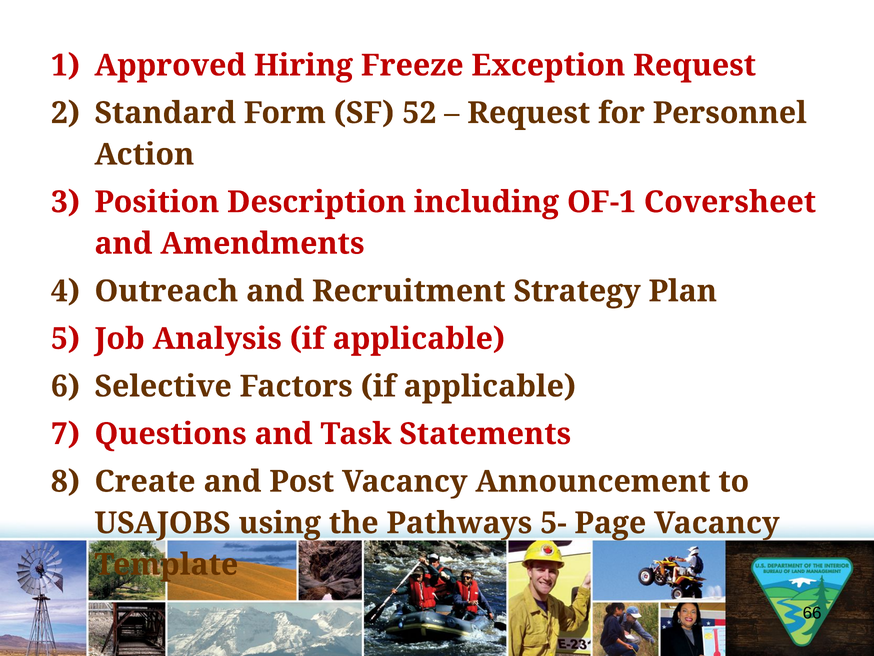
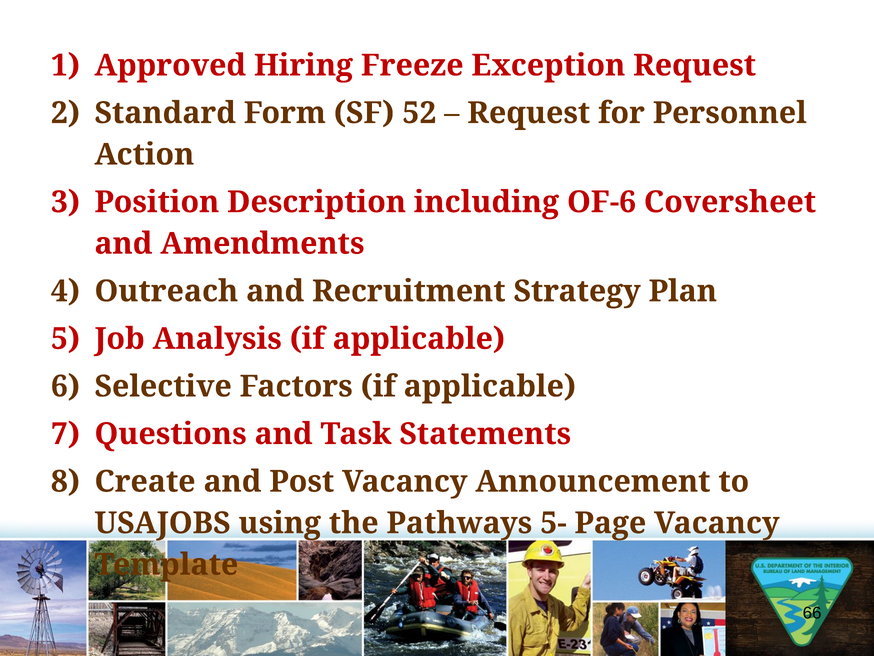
OF-1: OF-1 -> OF-6
